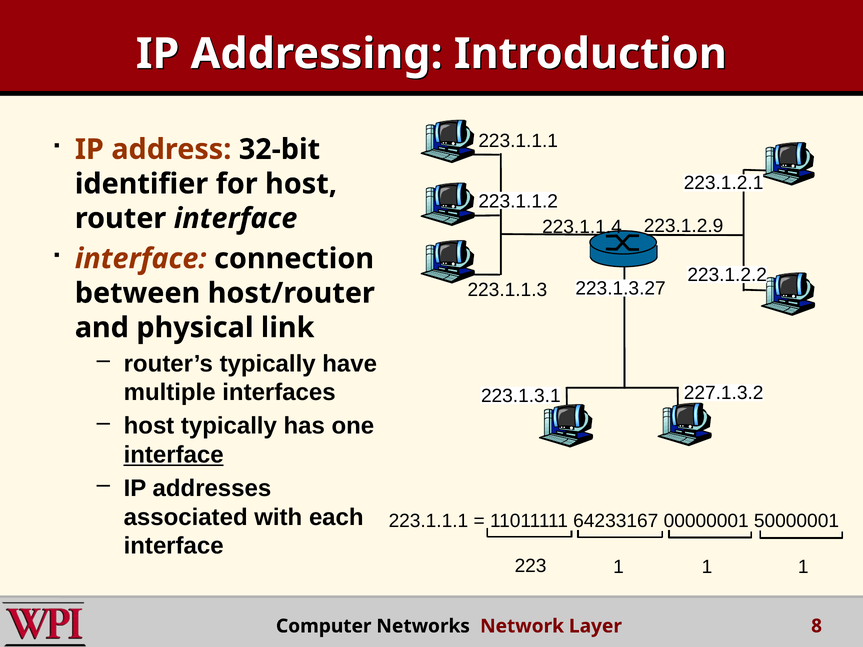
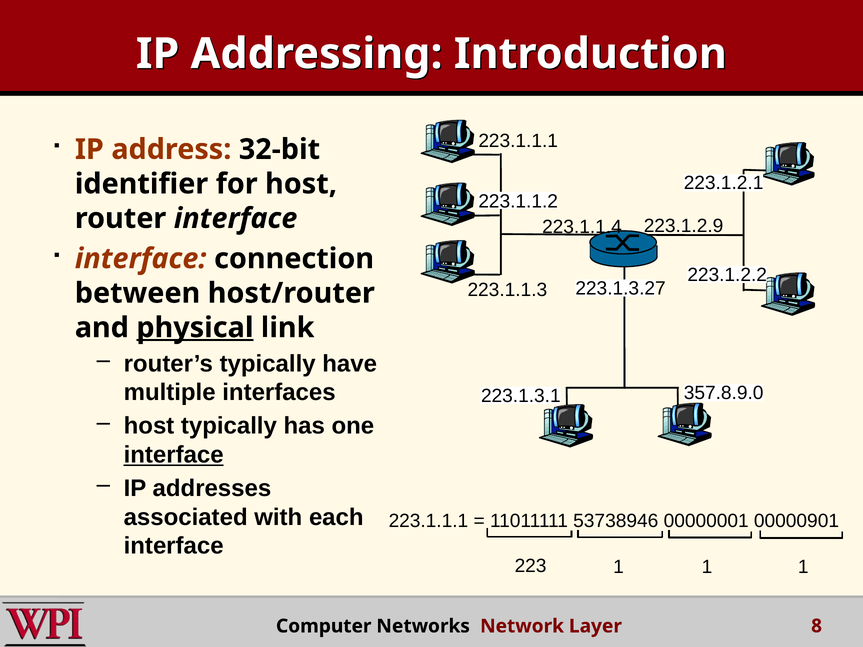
physical underline: none -> present
227.1.3.2: 227.1.3.2 -> 357.8.9.0
64233167: 64233167 -> 53738946
50000001: 50000001 -> 00000901
